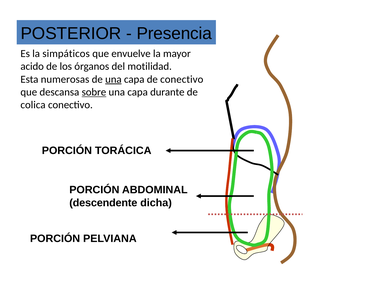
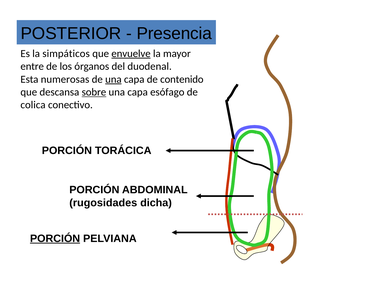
envuelve underline: none -> present
acido: acido -> entre
motilidad: motilidad -> duodenal
de conectivo: conectivo -> contenido
durante: durante -> esófago
descendente: descendente -> rugosidades
PORCIÓN at (55, 239) underline: none -> present
